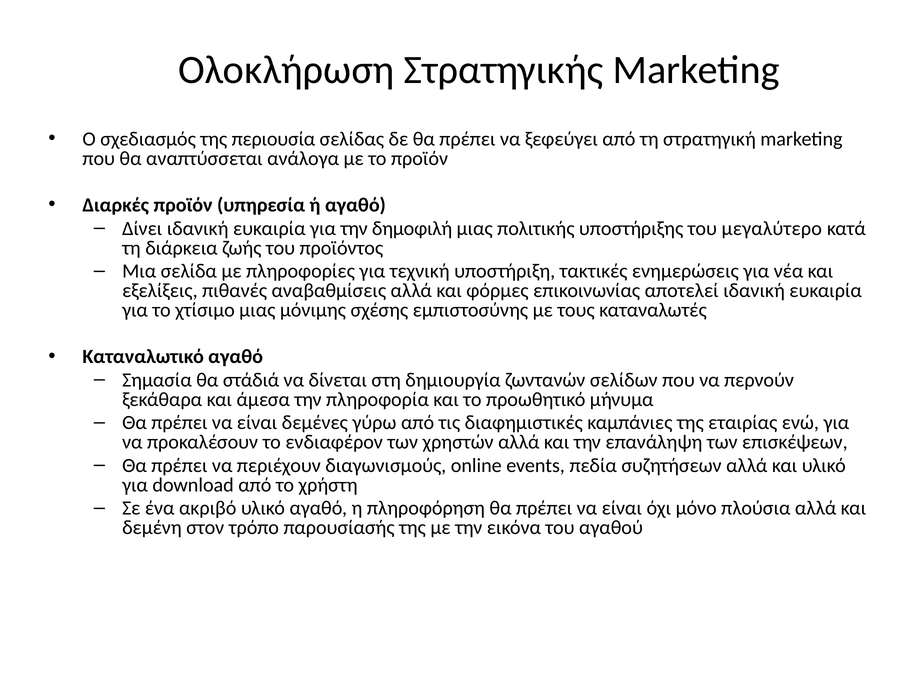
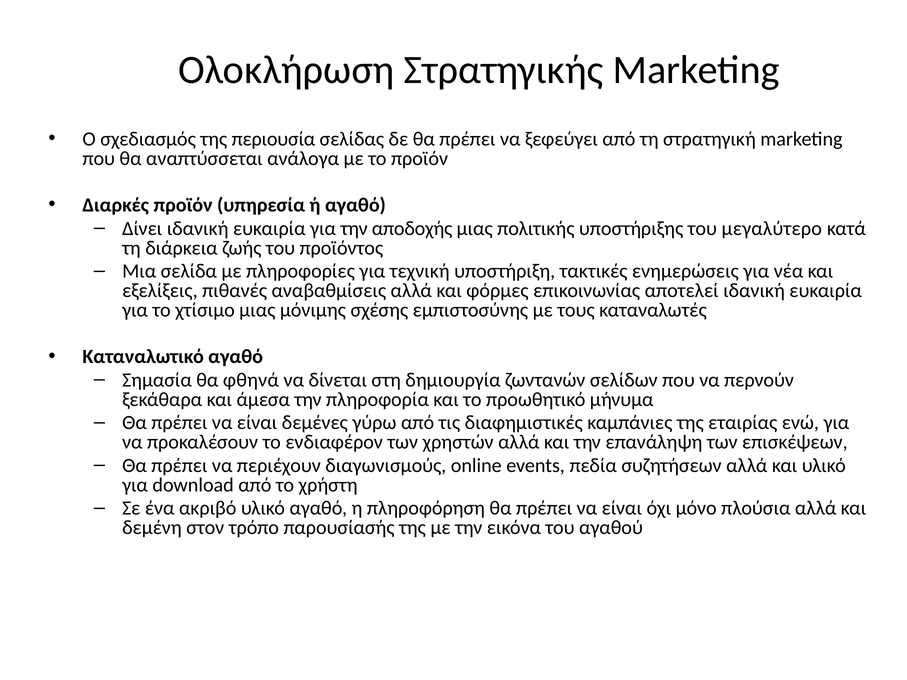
δημοφιλή: δημοφιλή -> αποδοχής
στάδιά: στάδιά -> φθηνά
